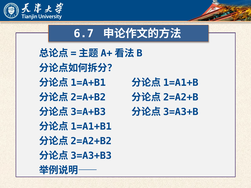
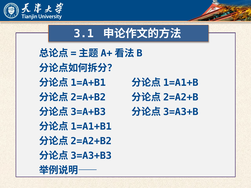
6.7: 6.7 -> 3.1
